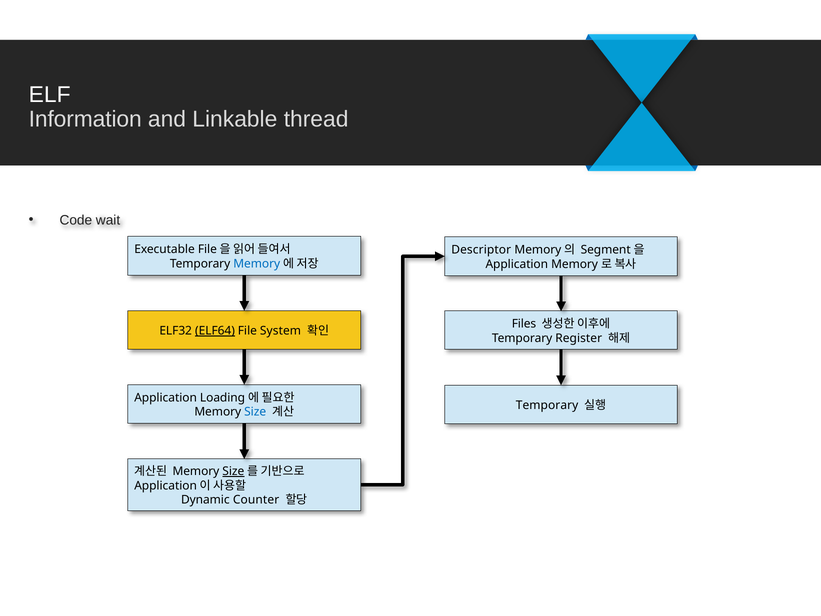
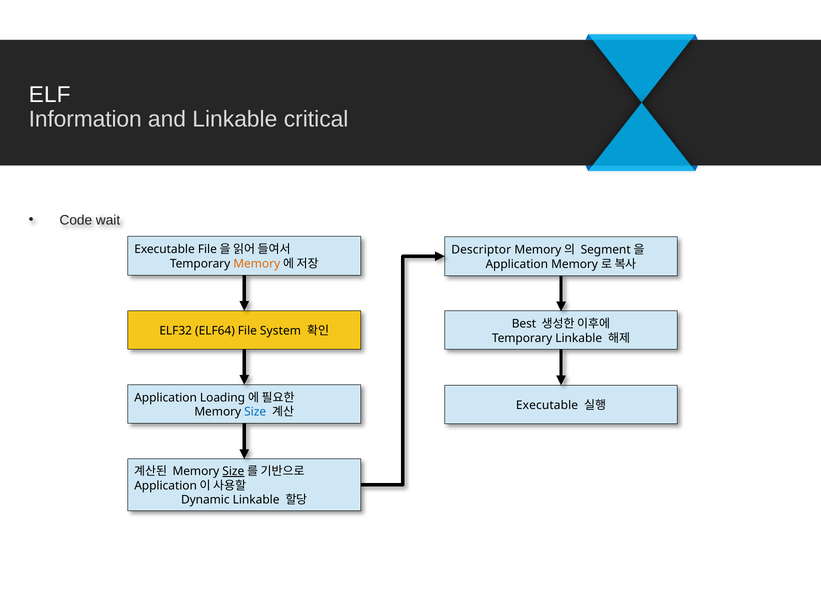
thread: thread -> critical
Memory at (257, 264) colour: blue -> orange
Files: Files -> Best
ELF64 underline: present -> none
Temporary Register: Register -> Linkable
Temporary at (547, 405): Temporary -> Executable
Dynamic Counter: Counter -> Linkable
